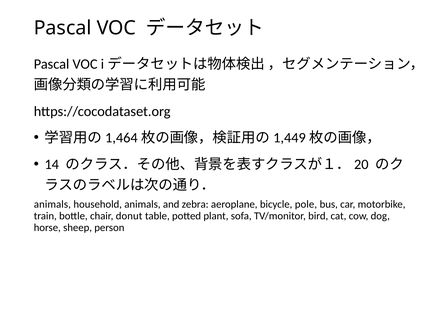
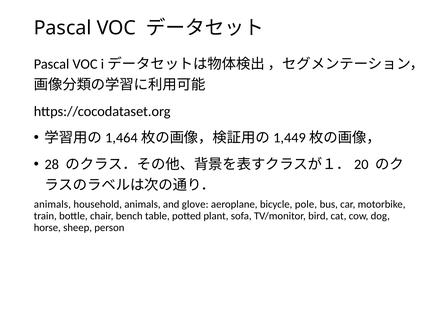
14: 14 -> 28
zebra: zebra -> glove
donut: donut -> bench
